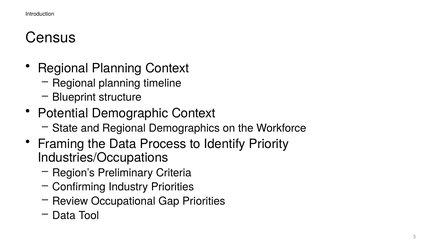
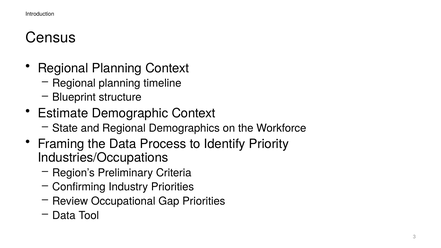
Potential: Potential -> Estimate
